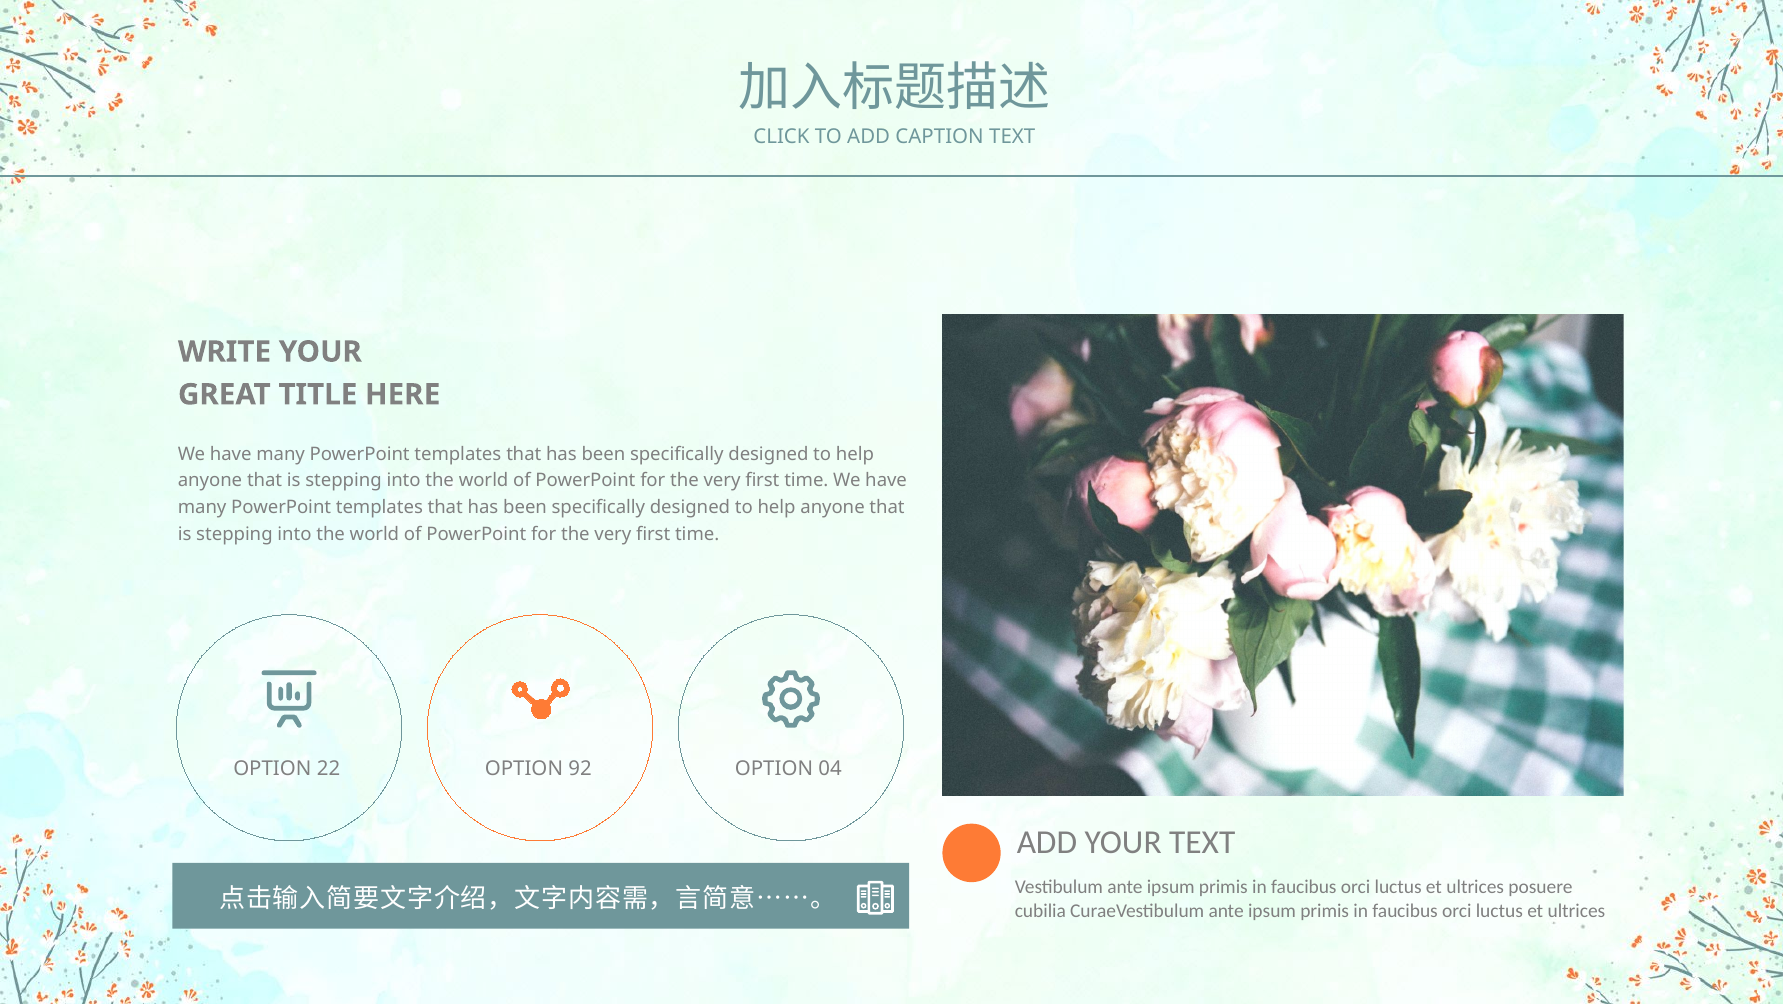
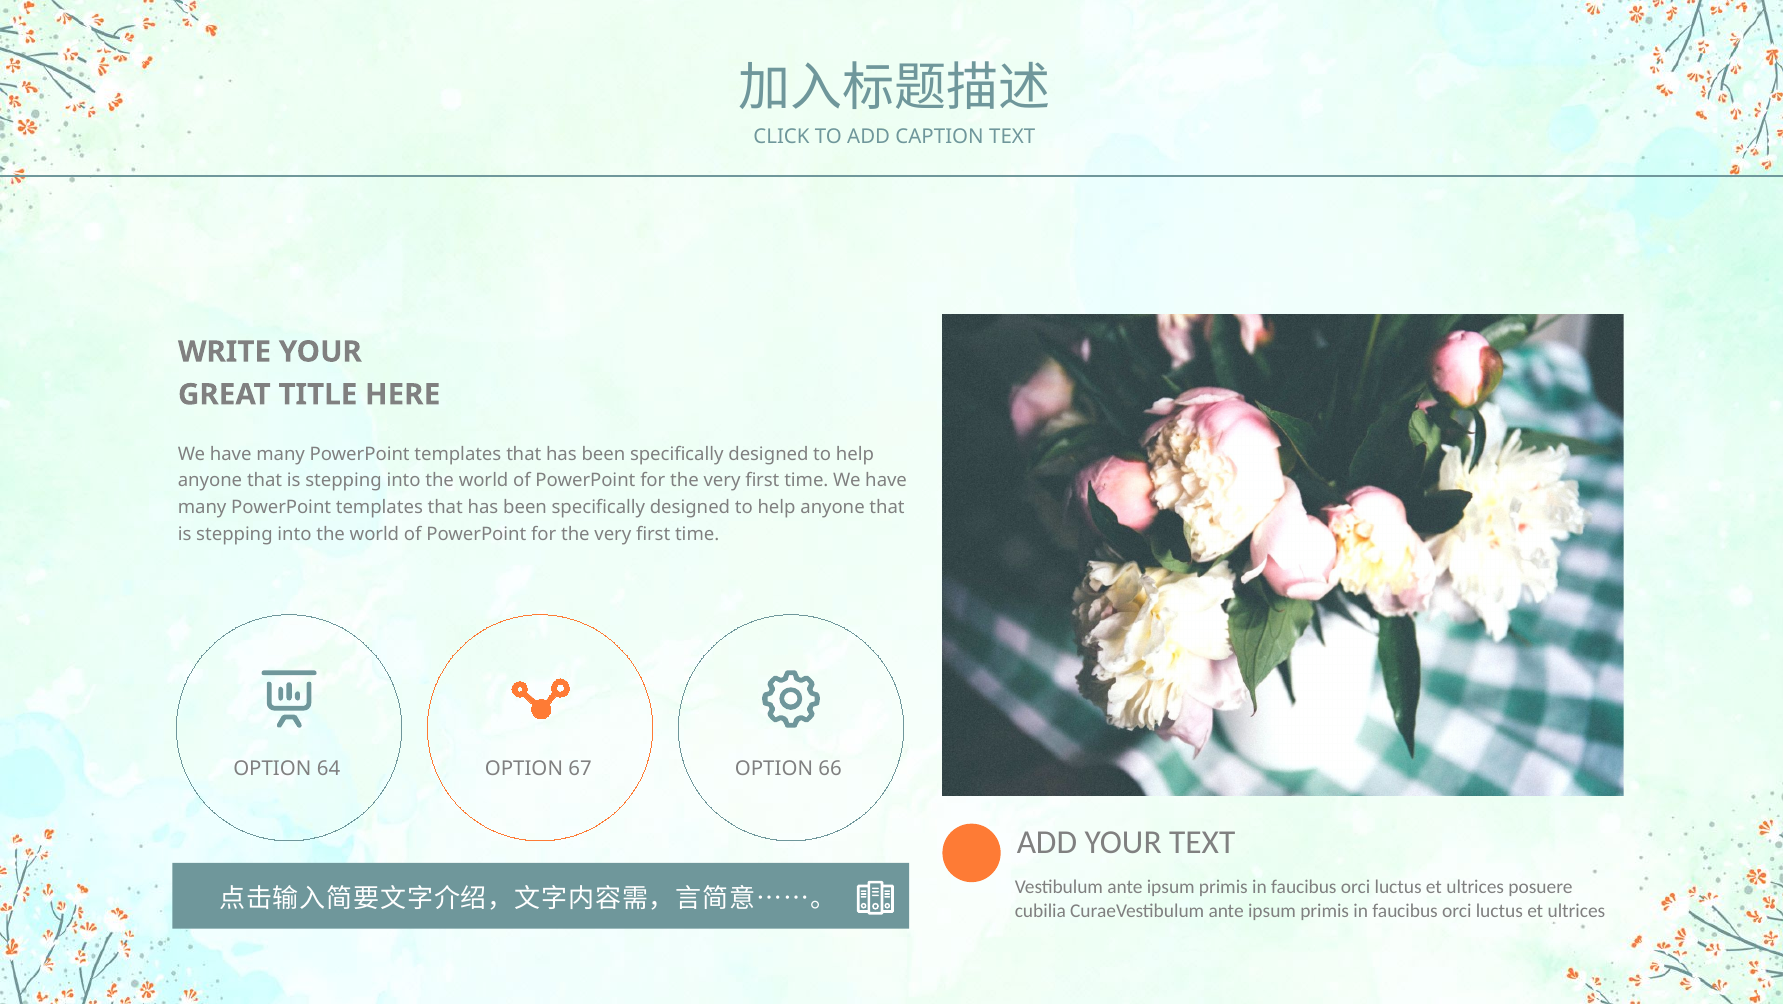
22: 22 -> 64
92: 92 -> 67
04: 04 -> 66
